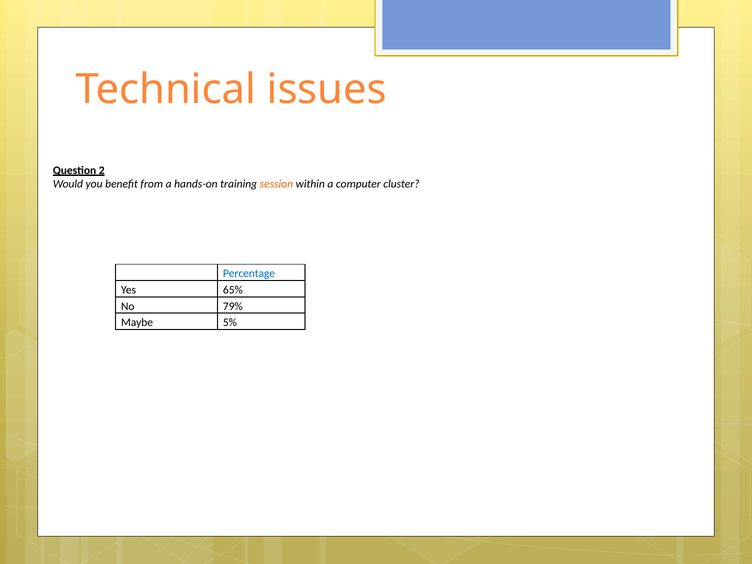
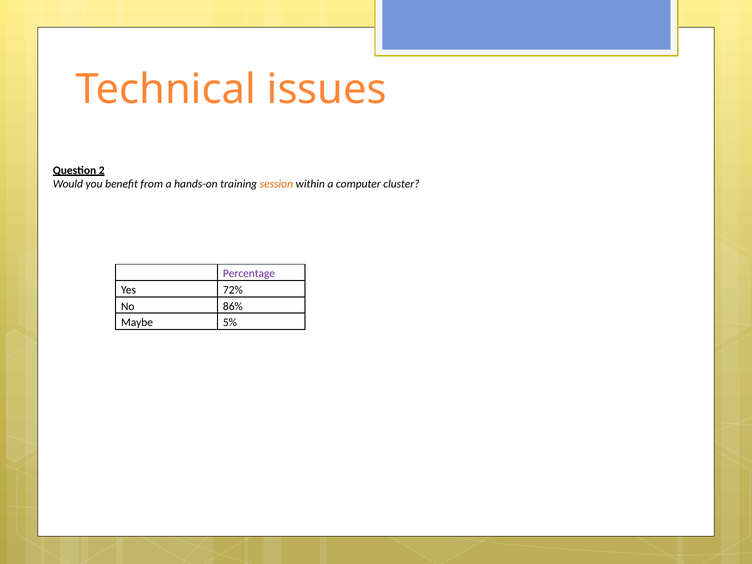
Percentage colour: blue -> purple
65%: 65% -> 72%
79%: 79% -> 86%
